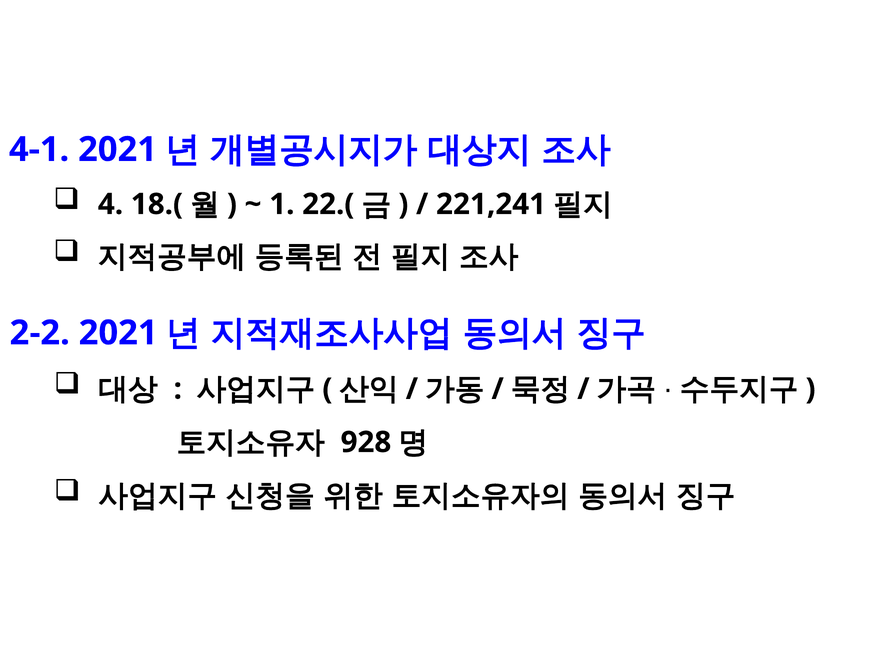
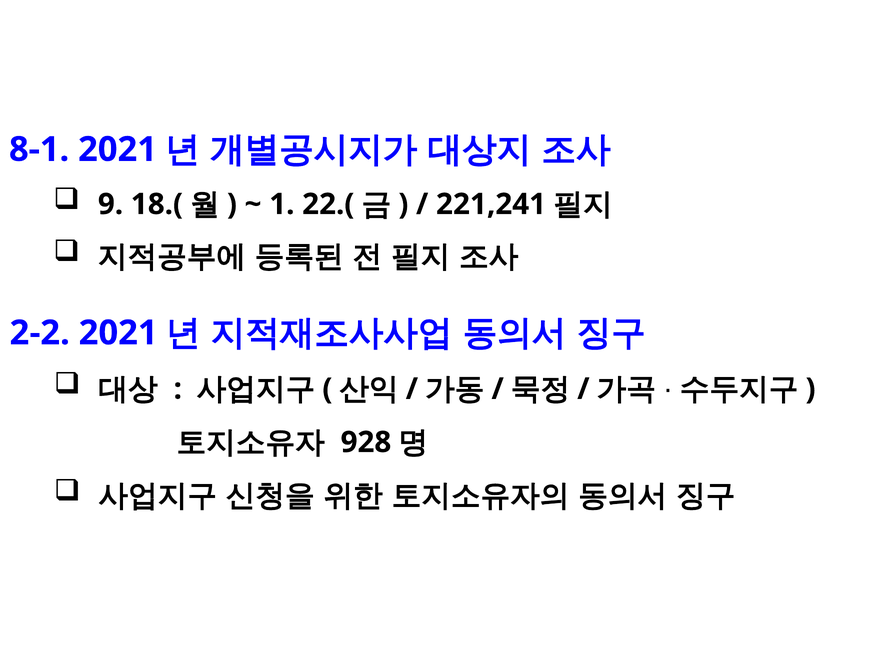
4-1: 4-1 -> 8-1
4: 4 -> 9
